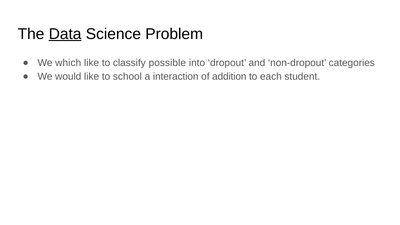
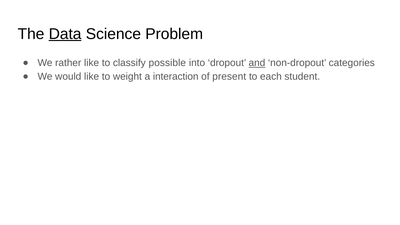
which: which -> rather
and underline: none -> present
school: school -> weight
addition: addition -> present
